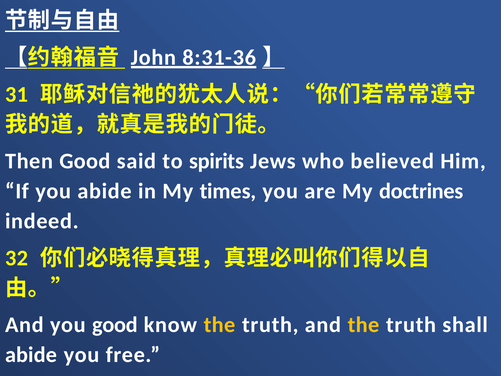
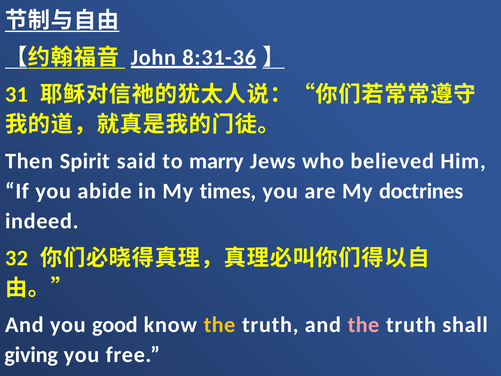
Then Good: Good -> Spirit
spirits: spirits -> marry
the at (364, 325) colour: yellow -> pink
abide at (31, 355): abide -> giving
